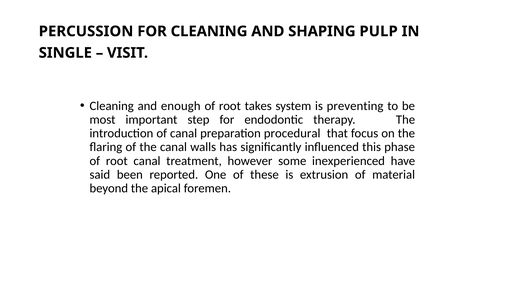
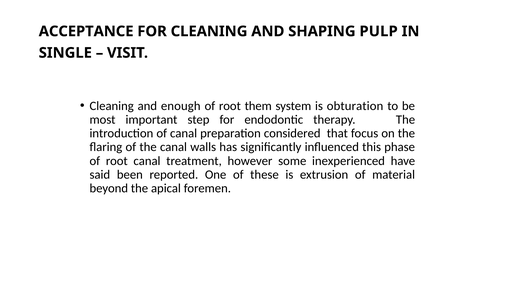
PERCUSSION: PERCUSSION -> ACCEPTANCE
takes: takes -> them
preventing: preventing -> obturation
procedural: procedural -> considered
